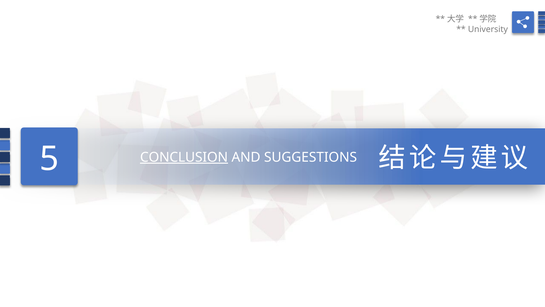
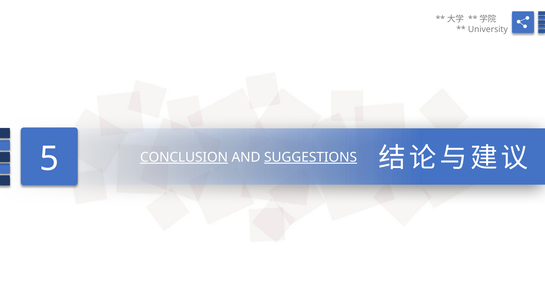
SUGGESTIONS underline: none -> present
